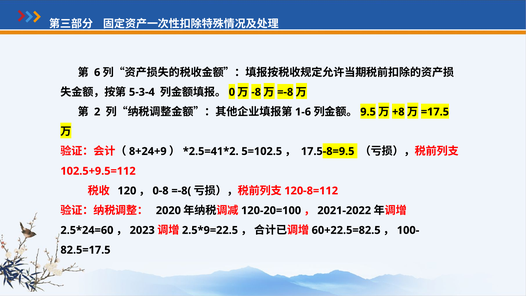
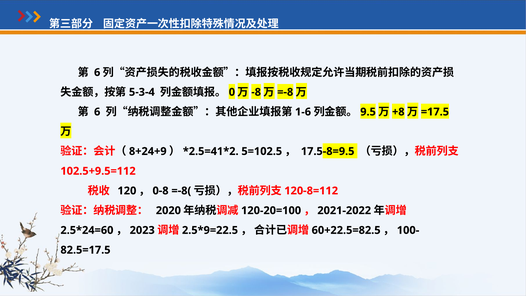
2 at (97, 112): 2 -> 6
